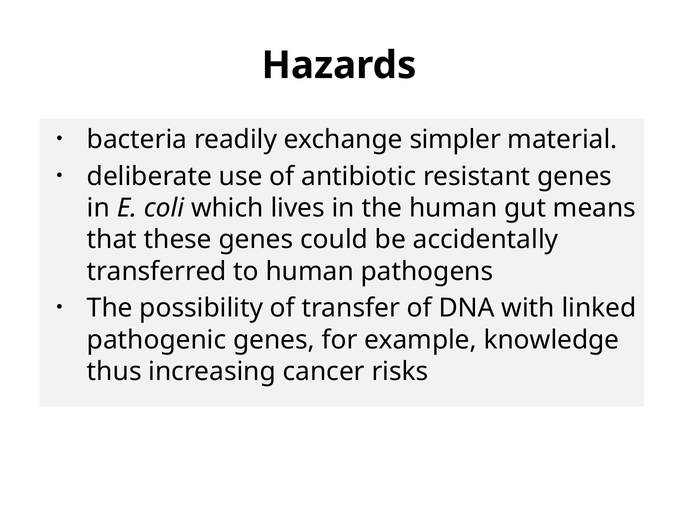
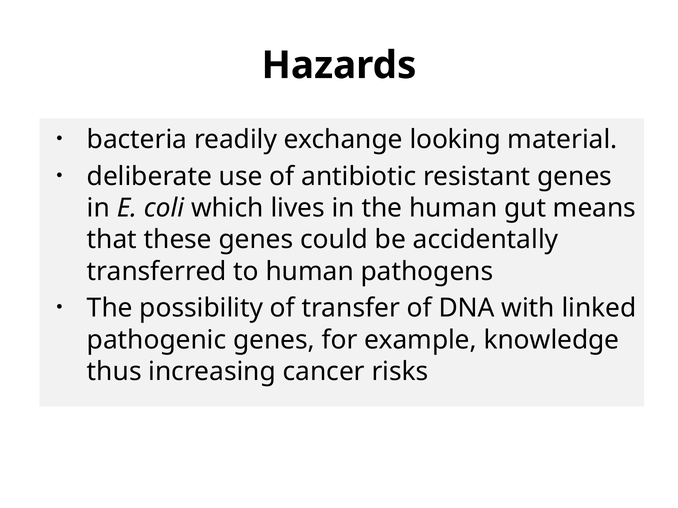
simpler: simpler -> looking
